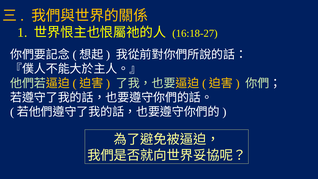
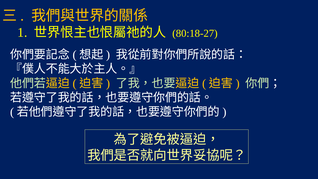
16:18-27: 16:18-27 -> 80:18-27
